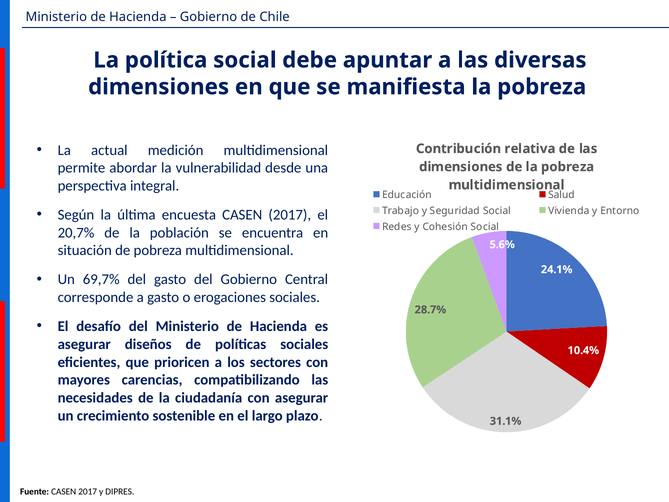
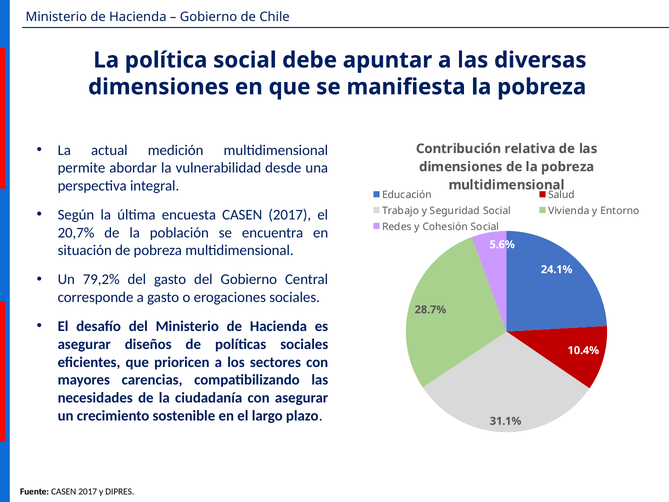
69,7%: 69,7% -> 79,2%
